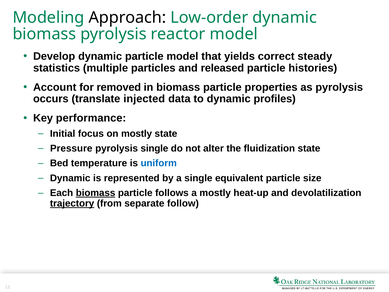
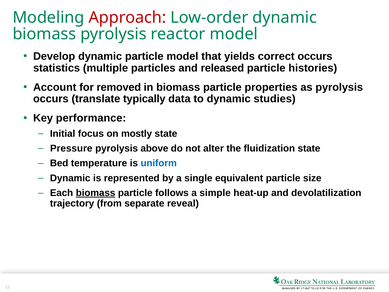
Approach colour: black -> red
correct steady: steady -> occurs
injected: injected -> typically
profiles: profiles -> studies
pyrolysis single: single -> above
a mostly: mostly -> simple
trajectory underline: present -> none
follow: follow -> reveal
